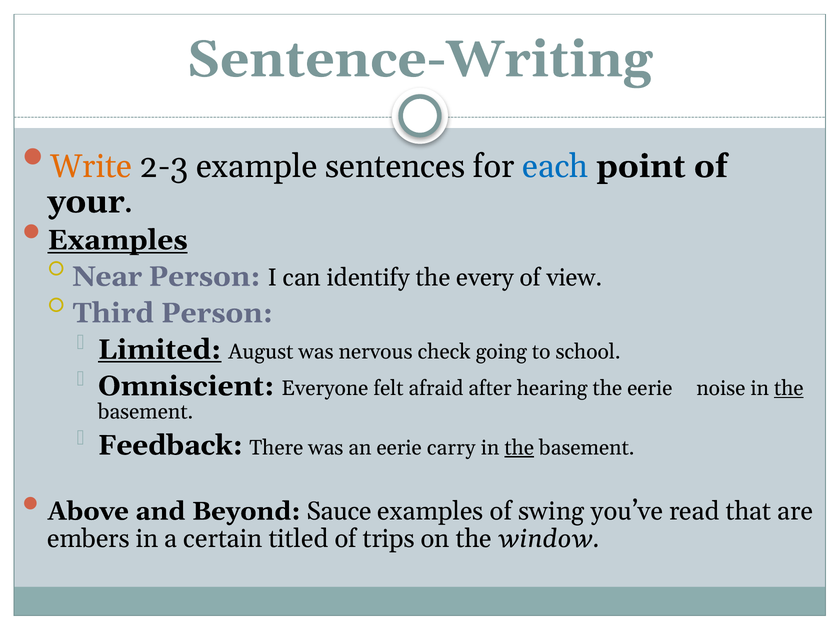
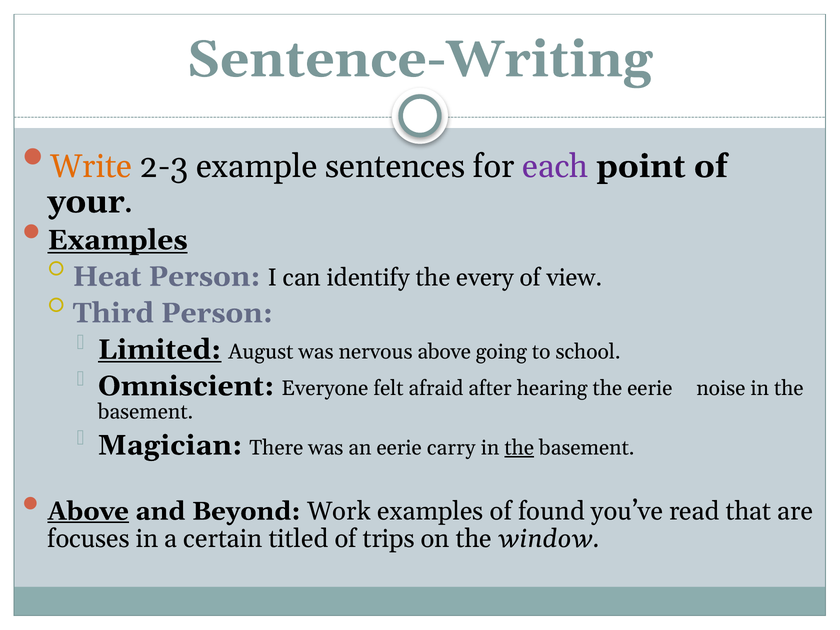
each colour: blue -> purple
Near: Near -> Heat
nervous check: check -> above
the at (789, 388) underline: present -> none
Feedback: Feedback -> Magician
Above at (88, 511) underline: none -> present
Sauce: Sauce -> Work
swing: swing -> found
embers: embers -> focuses
